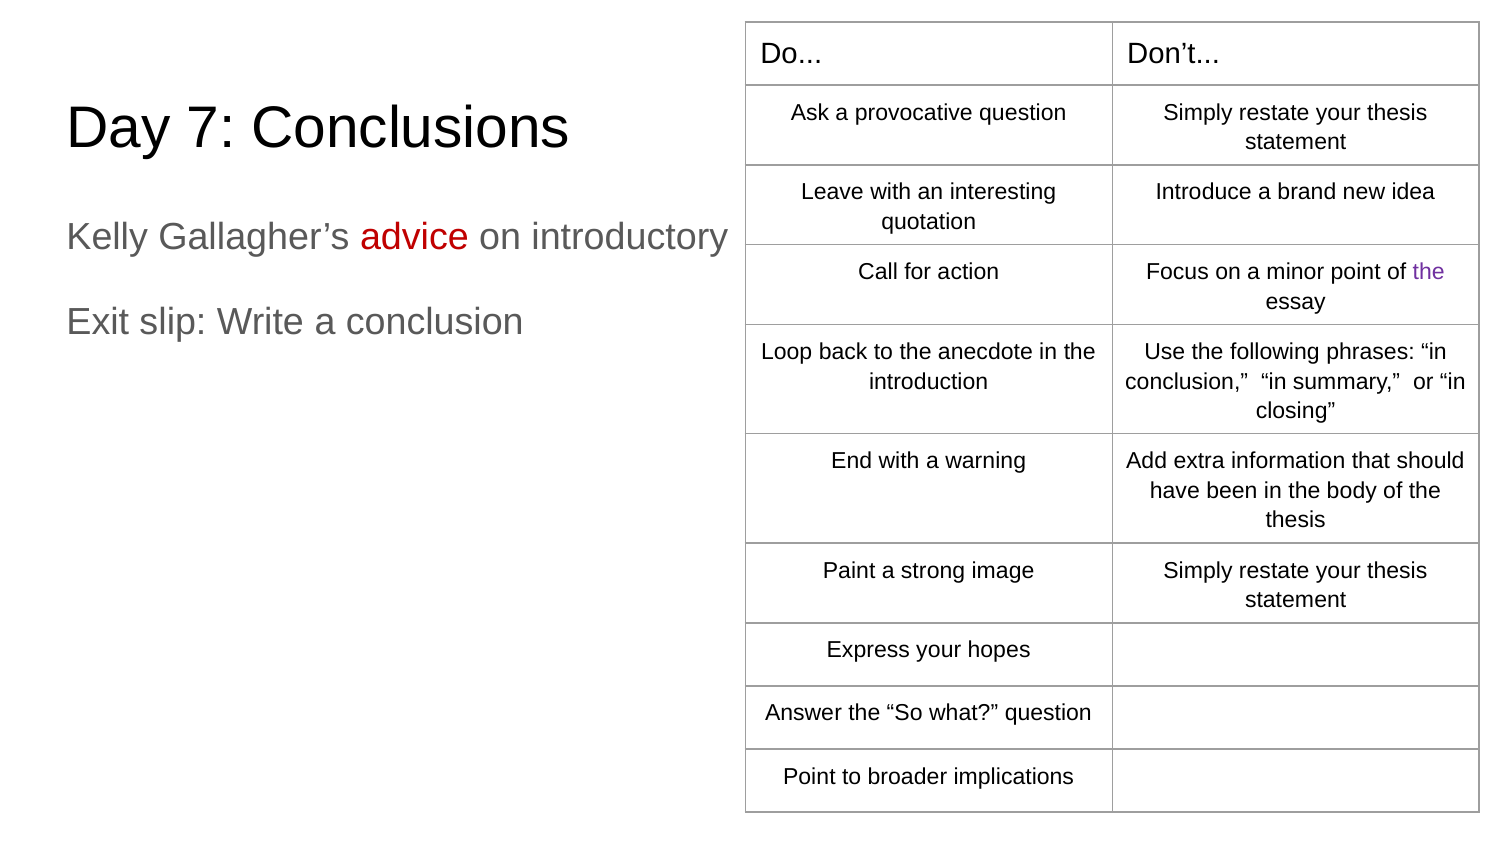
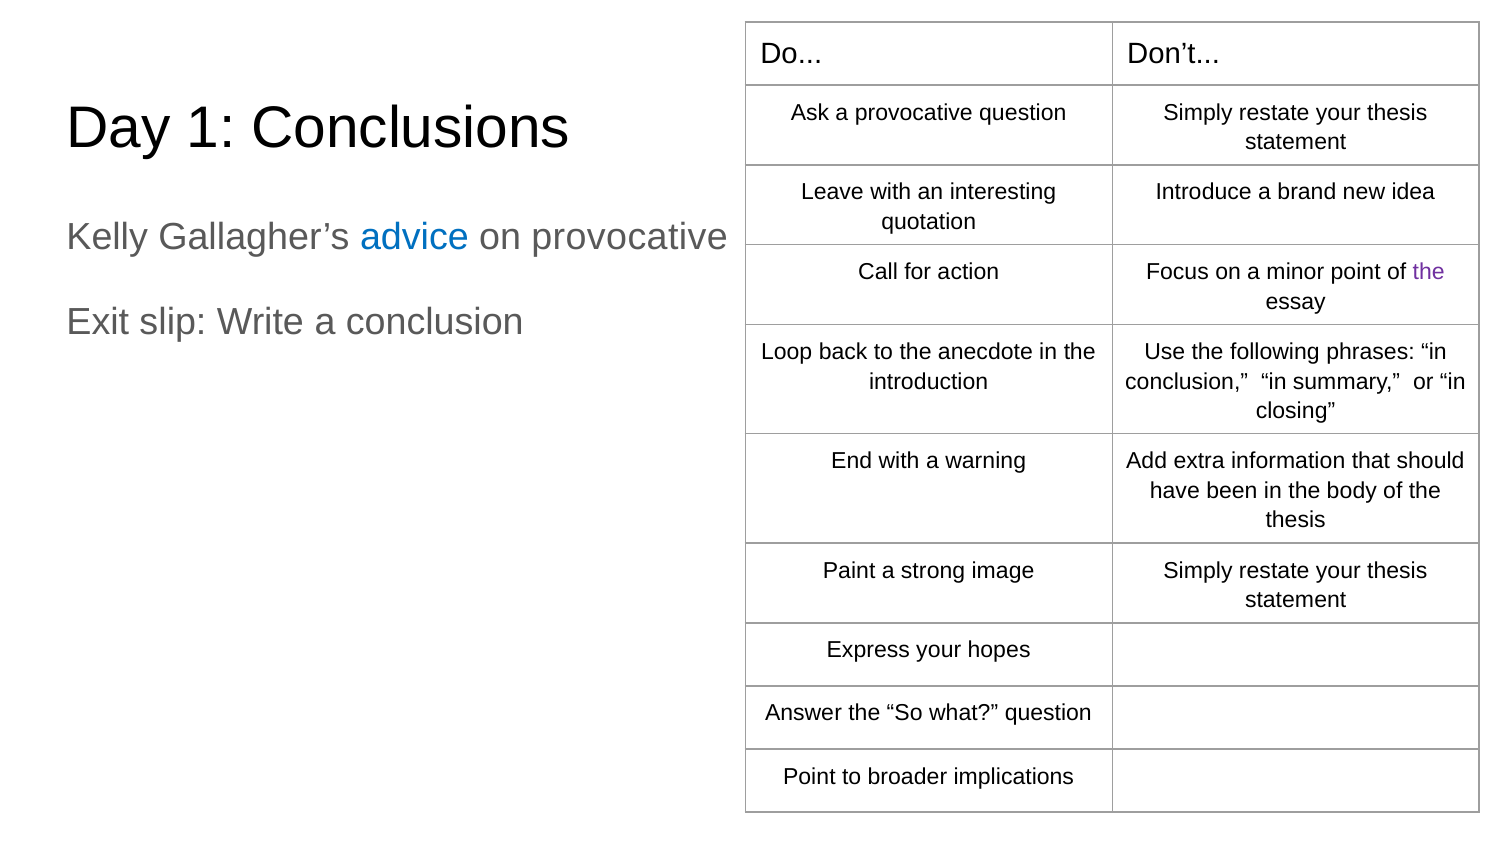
7: 7 -> 1
advice colour: red -> blue
on introductory: introductory -> provocative
